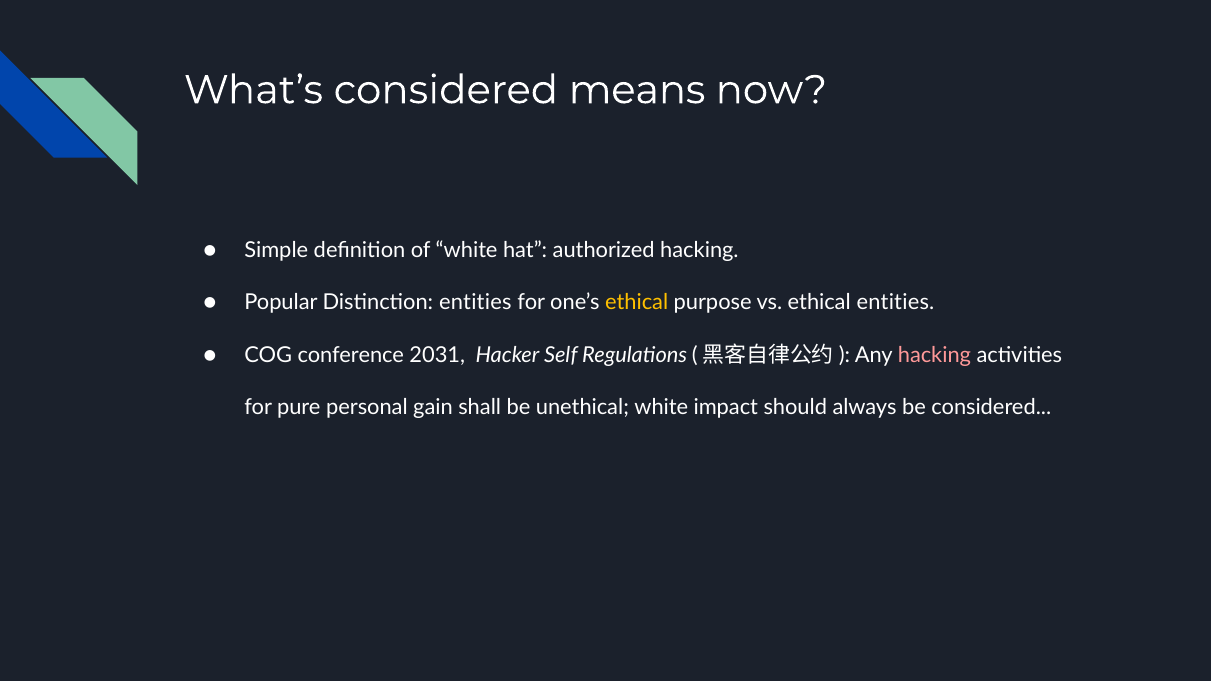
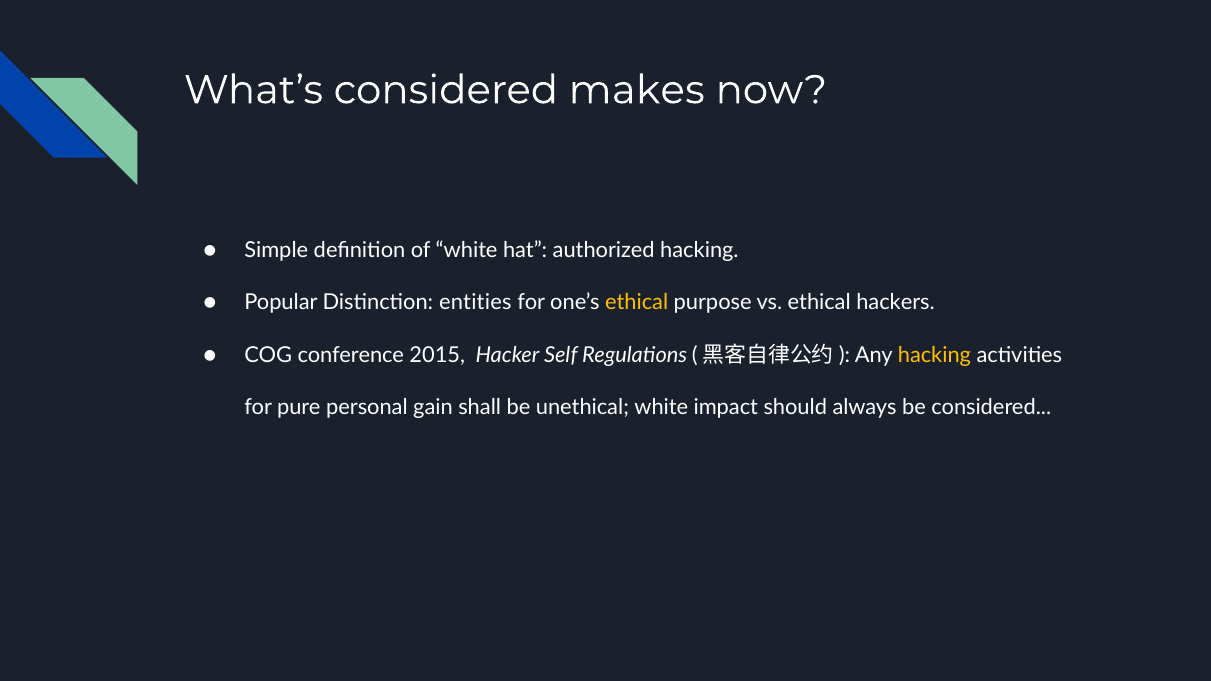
means: means -> makes
ethical entities: entities -> hackers
2031: 2031 -> 2015
hacking at (934, 355) colour: pink -> yellow
